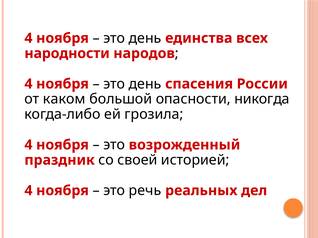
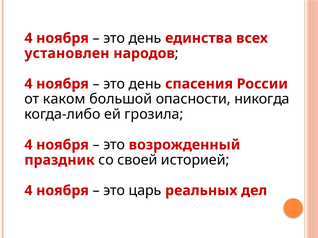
народности: народности -> установлен
речь: речь -> царь
